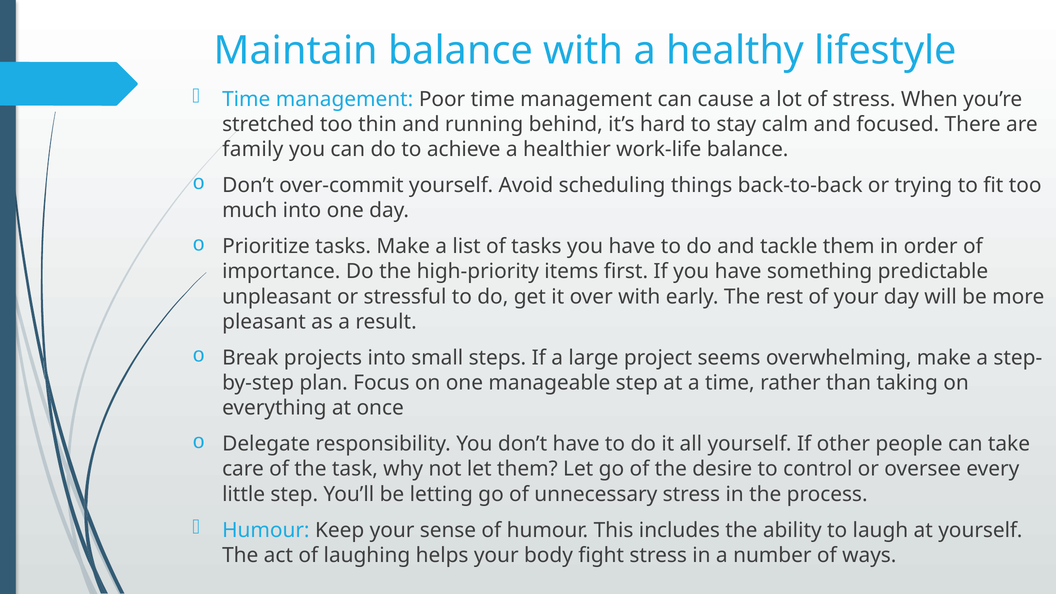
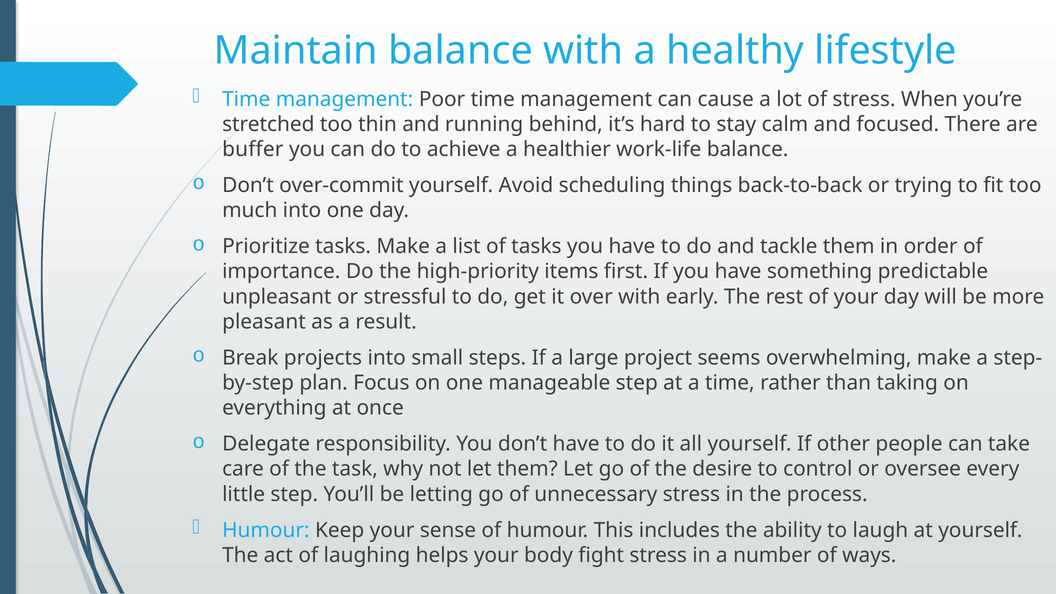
family: family -> buffer
